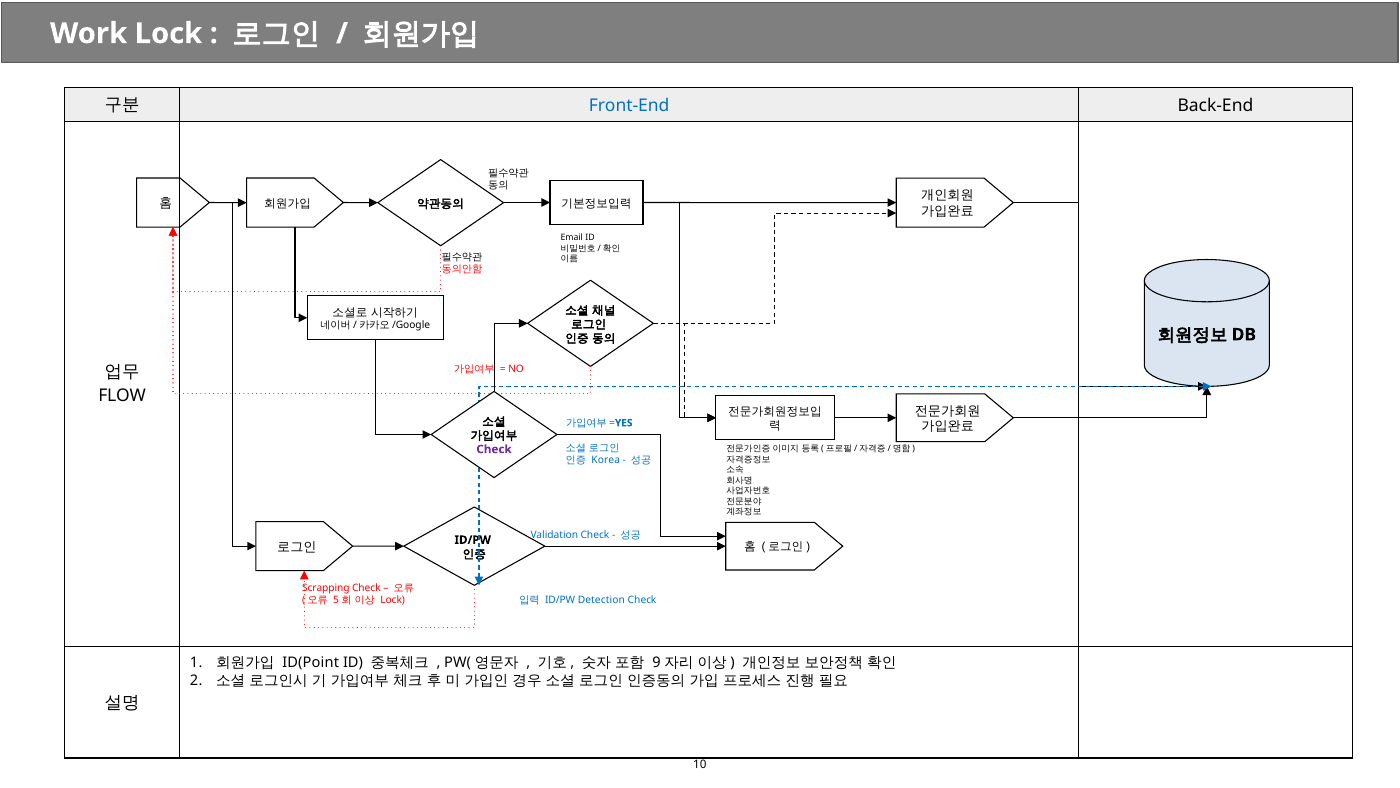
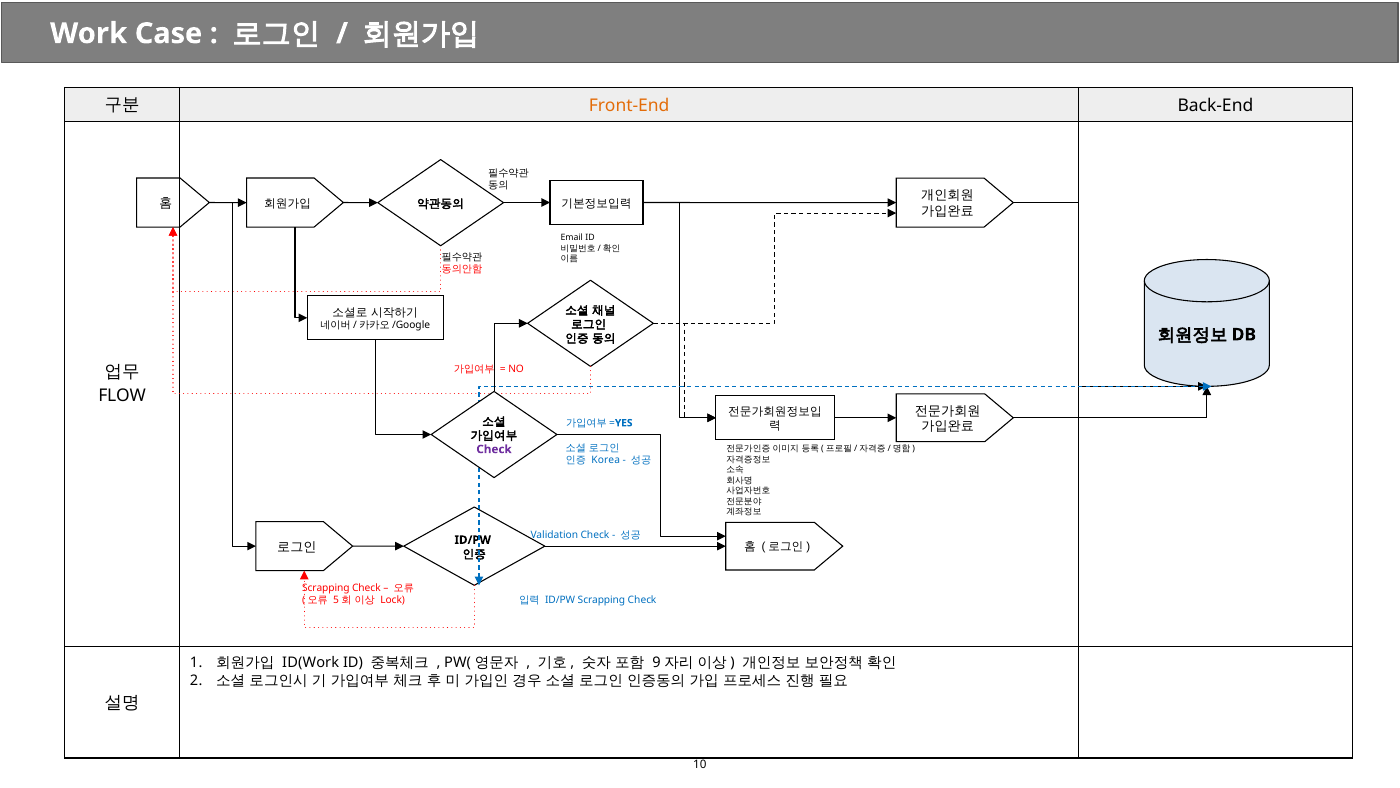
Work Lock: Lock -> Case
Front-End colour: blue -> orange
ID/PW Detection: Detection -> Scrapping
ID(Point: ID(Point -> ID(Work
